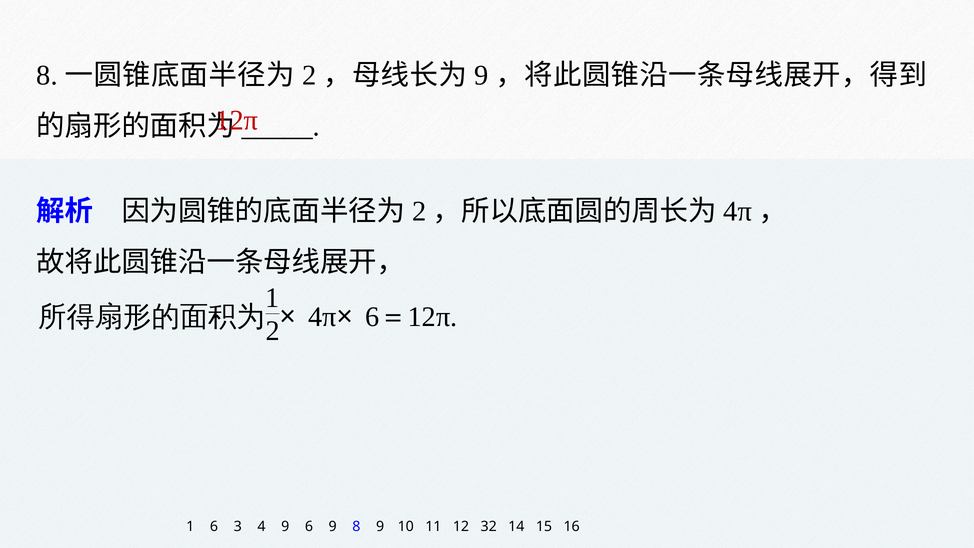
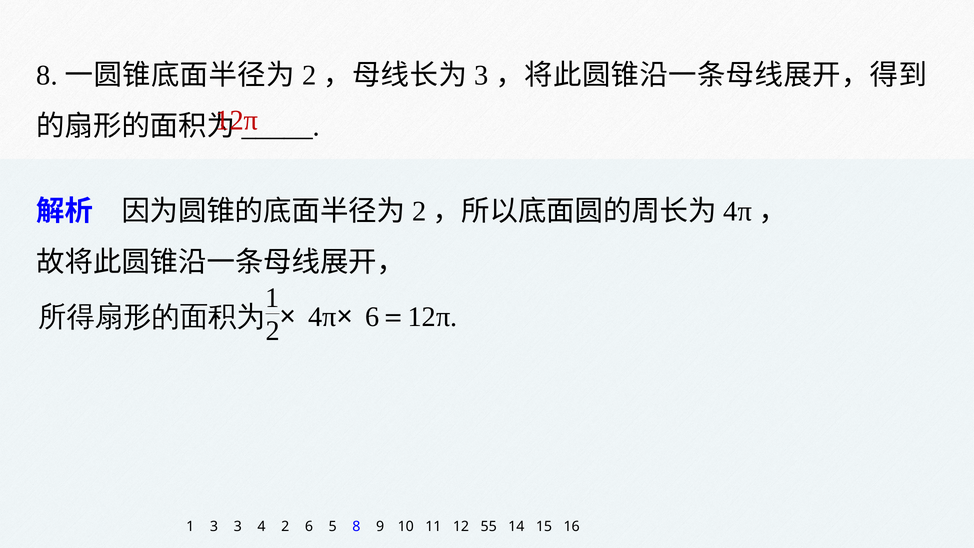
9 at (481, 75): 9 -> 3
1 6: 6 -> 3
4 9: 9 -> 2
6 9: 9 -> 5
32: 32 -> 55
